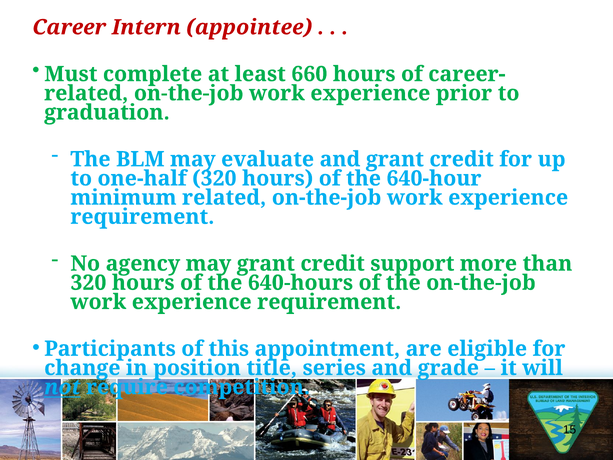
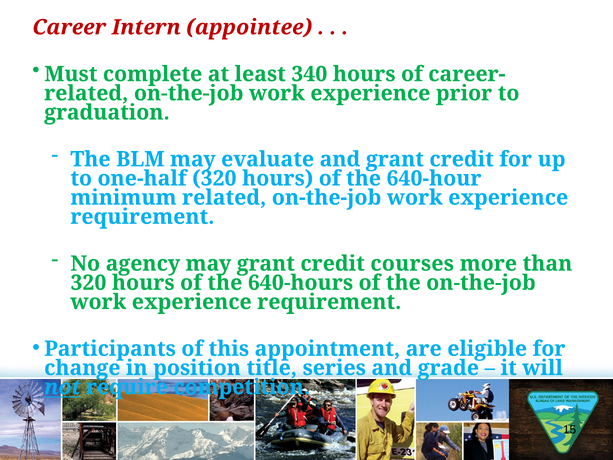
660: 660 -> 340
support: support -> courses
